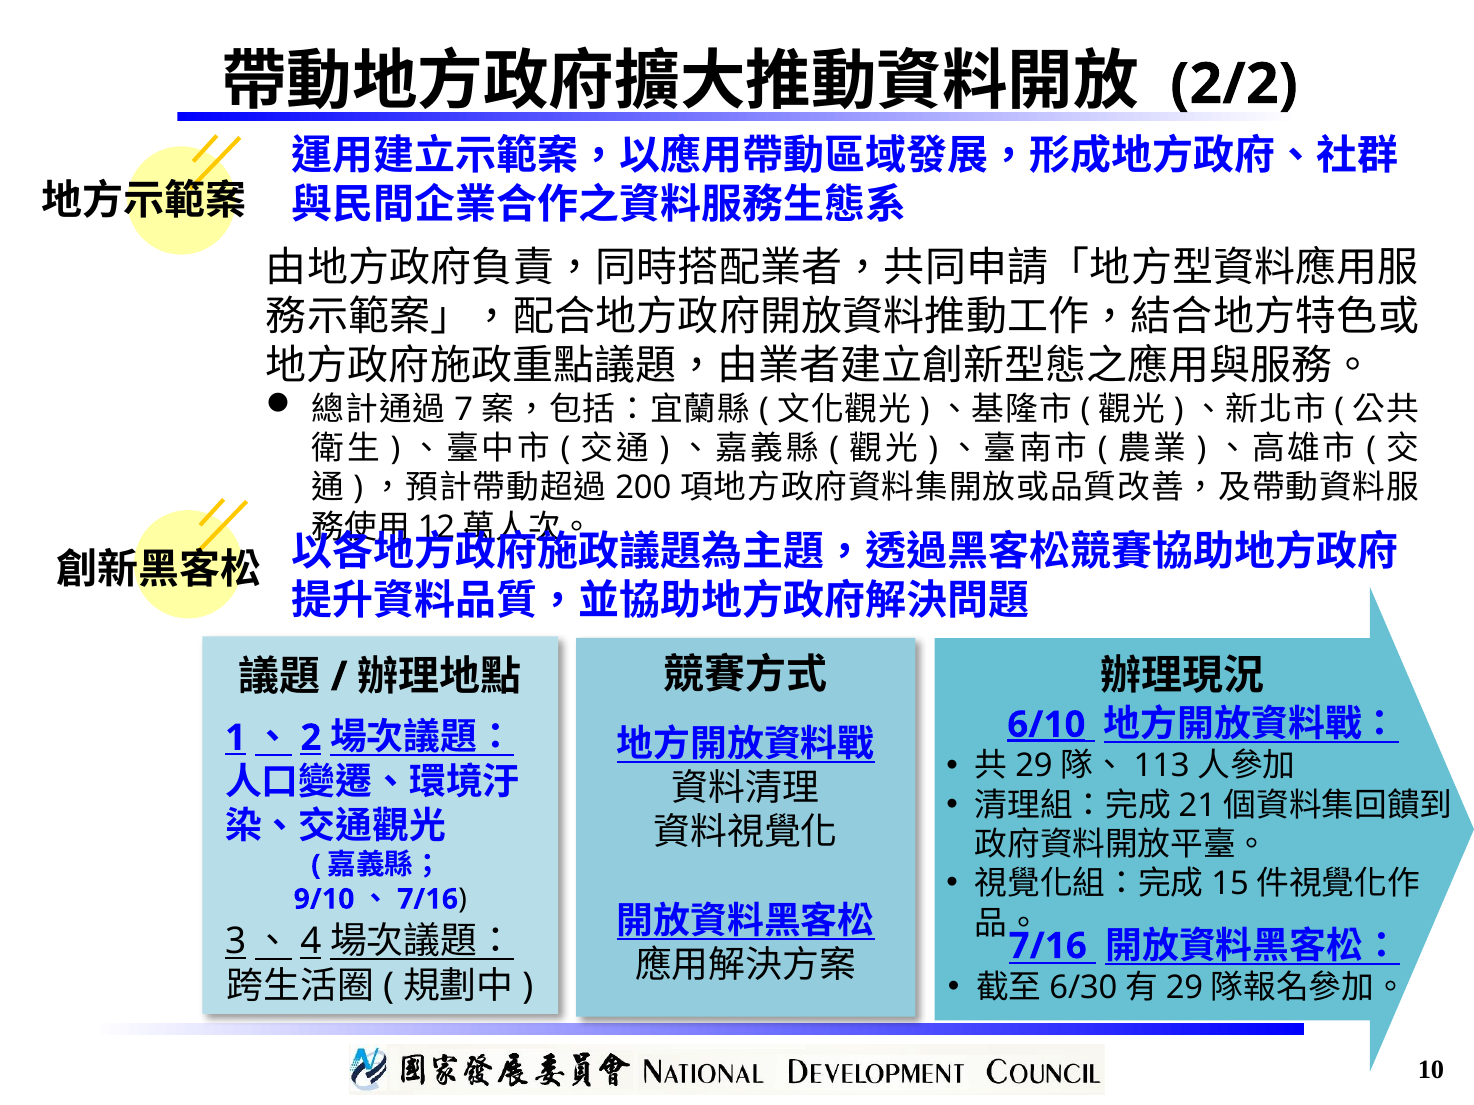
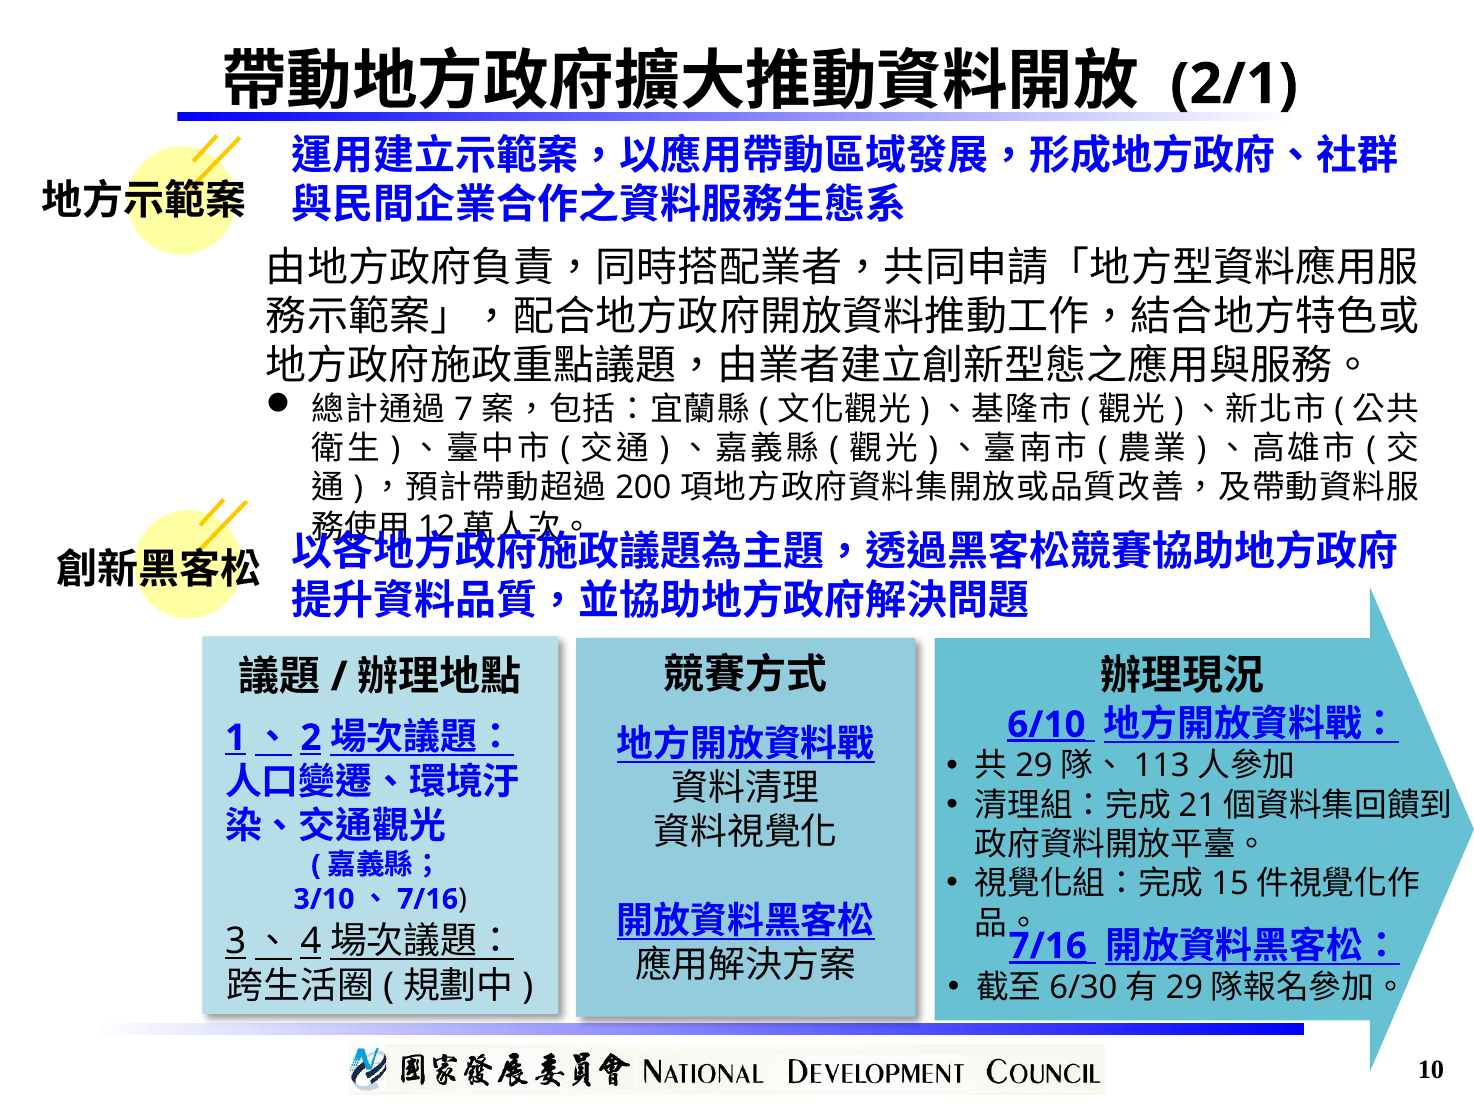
2/2: 2/2 -> 2/1
9/10: 9/10 -> 3/10
7/16 at (1048, 946) underline: none -> present
